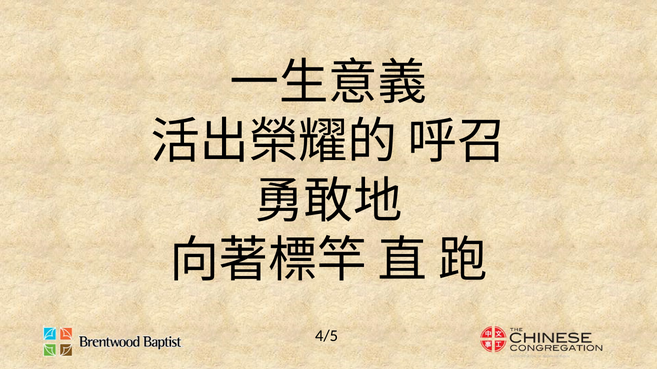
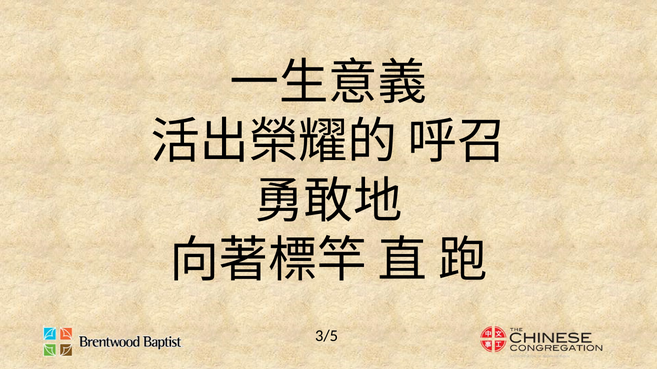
4/5: 4/5 -> 3/5
